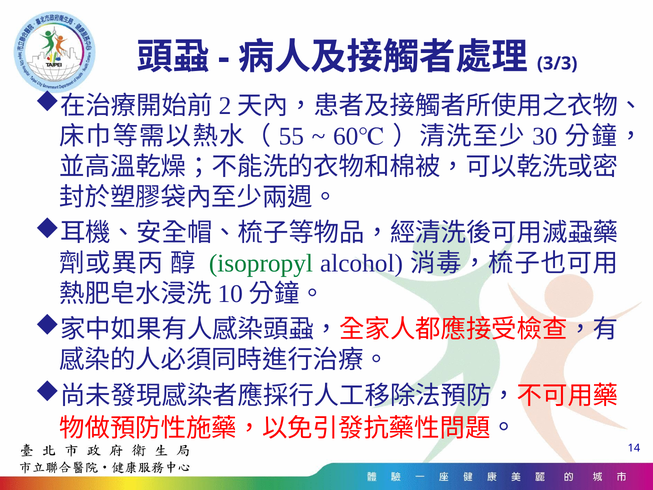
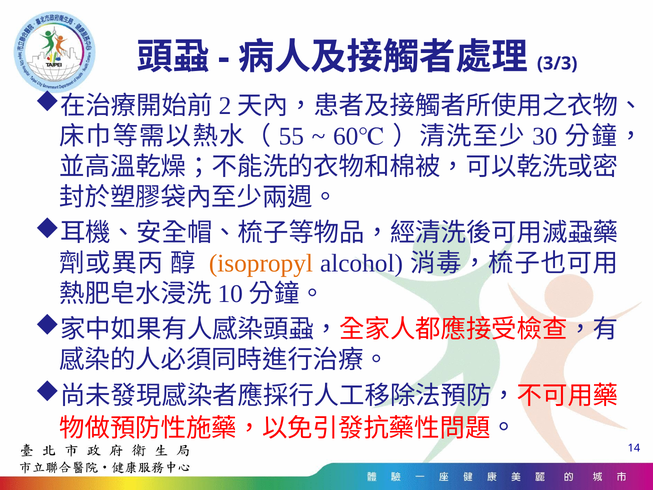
isopropyl colour: green -> orange
